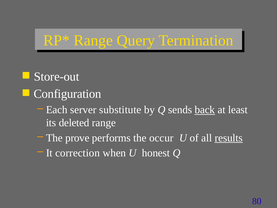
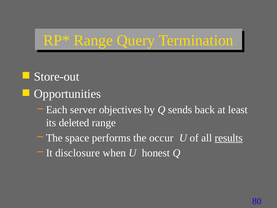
Configuration: Configuration -> Opportunities
substitute: substitute -> objectives
back underline: present -> none
prove: prove -> space
correction: correction -> disclosure
